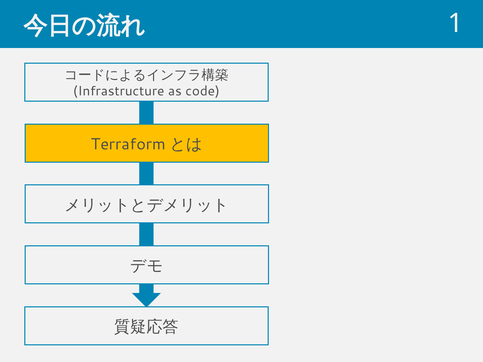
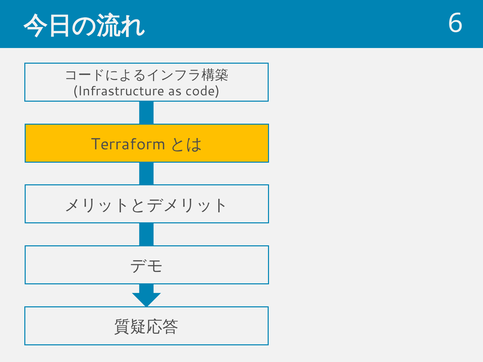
1: 1 -> 6
